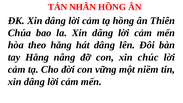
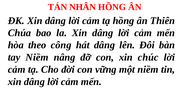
theo hằng: hằng -> công
tay Hằng: Hằng -> Niềm
